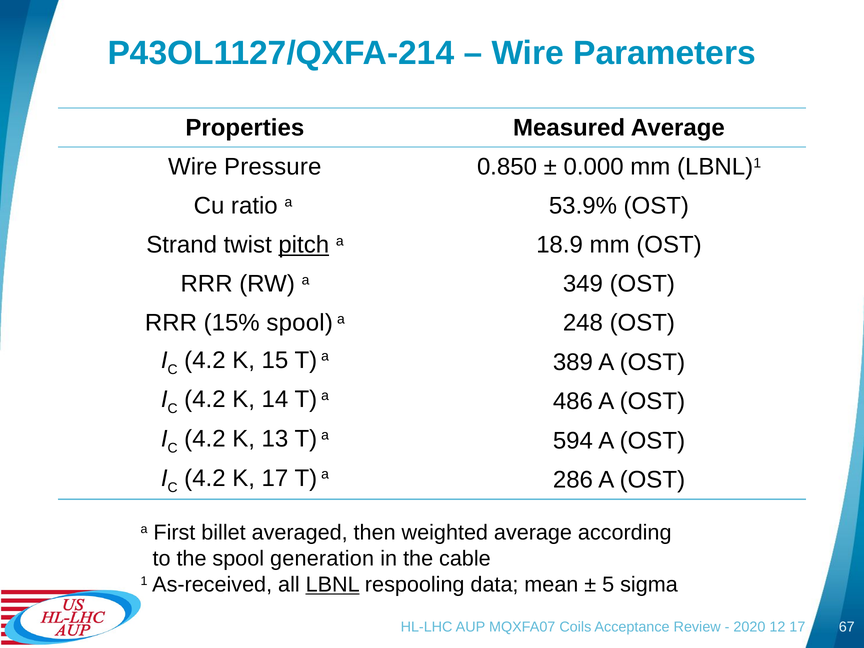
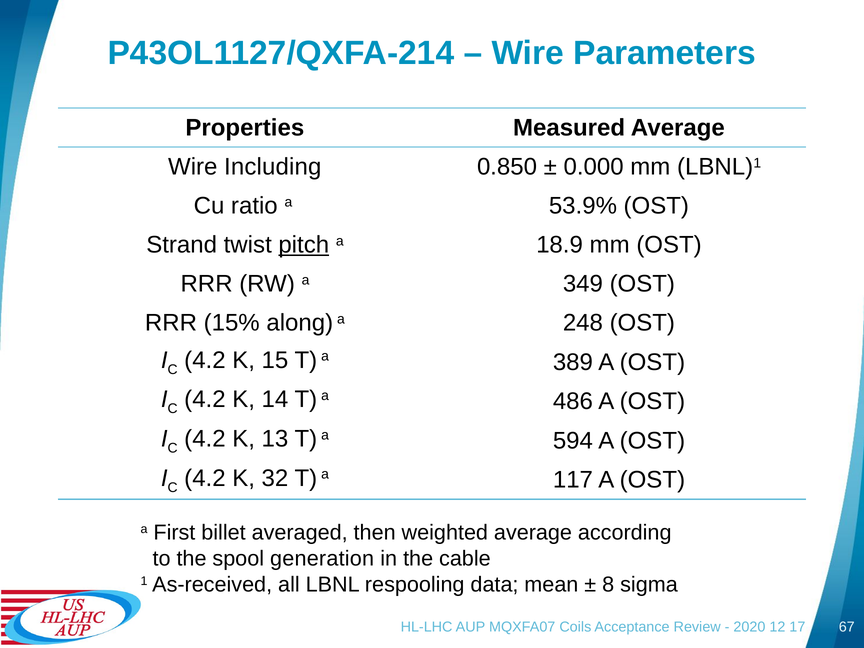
Pressure: Pressure -> Including
15% spool: spool -> along
K 17: 17 -> 32
286: 286 -> 117
LBNL underline: present -> none
5: 5 -> 8
